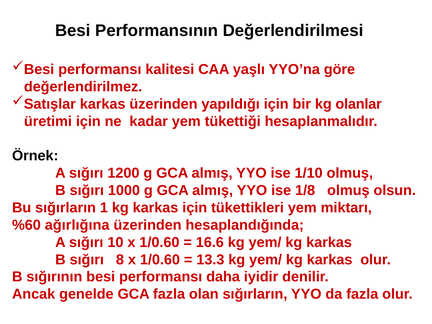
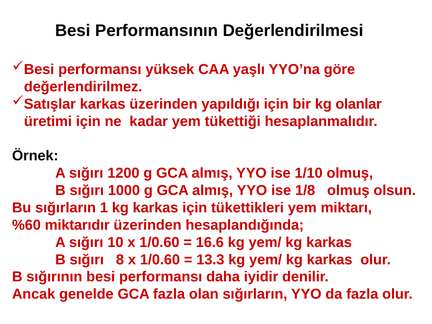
kalitesi: kalitesi -> yüksek
ağırlığına: ağırlığına -> miktarıdır
